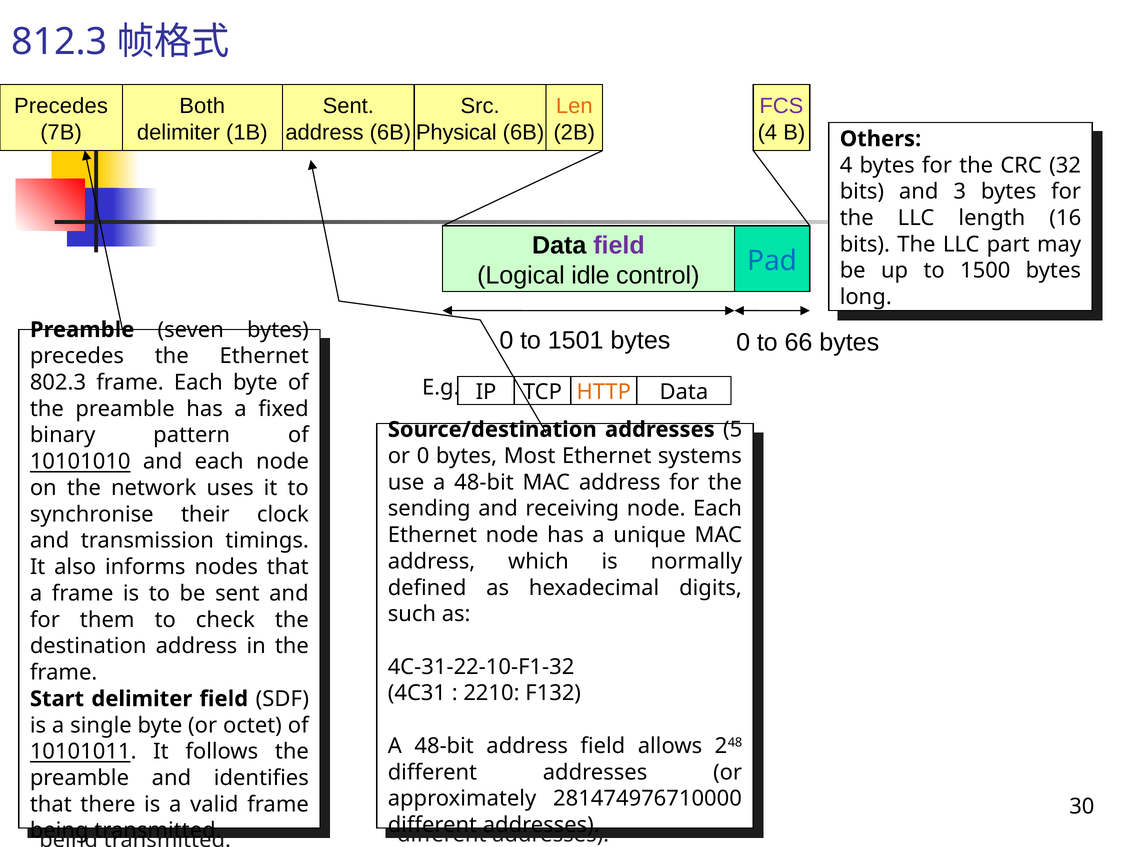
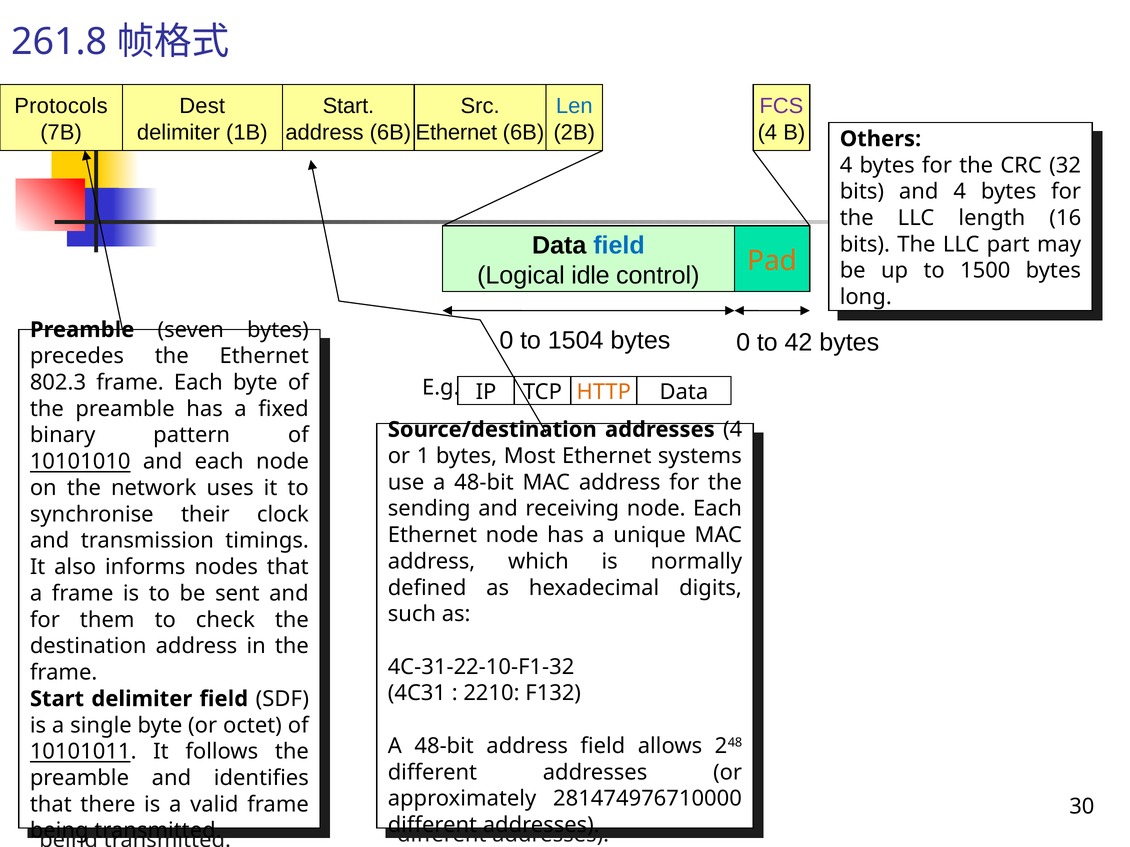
812.3: 812.3 -> 261.8
Precedes at (61, 106): Precedes -> Protocols
Both: Both -> Dest
Sent at (348, 106): Sent -> Start
Len colour: orange -> blue
Physical at (456, 132): Physical -> Ethernet
3 at (960, 192): 3 -> 4
field at (619, 246) colour: purple -> blue
Pad colour: blue -> orange
1501: 1501 -> 1504
66: 66 -> 42
5 at (733, 430): 5 -> 4
or 0: 0 -> 1
